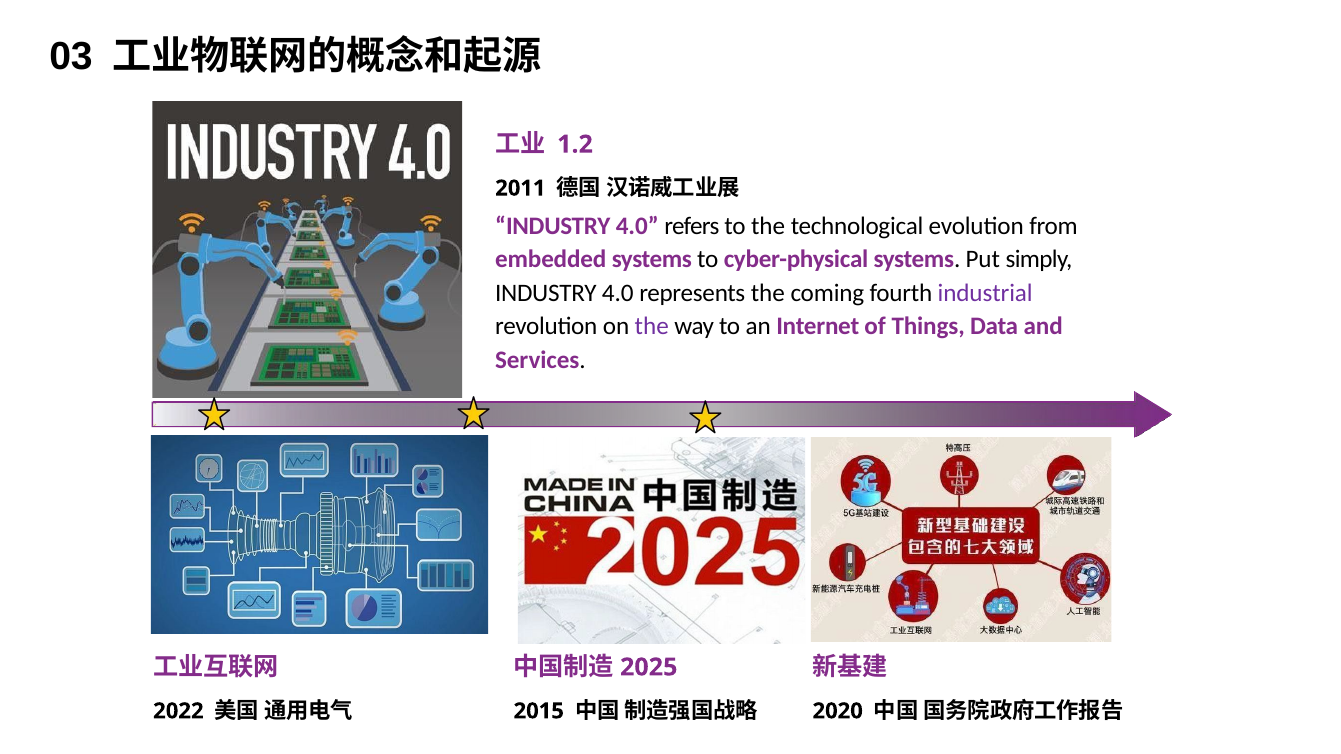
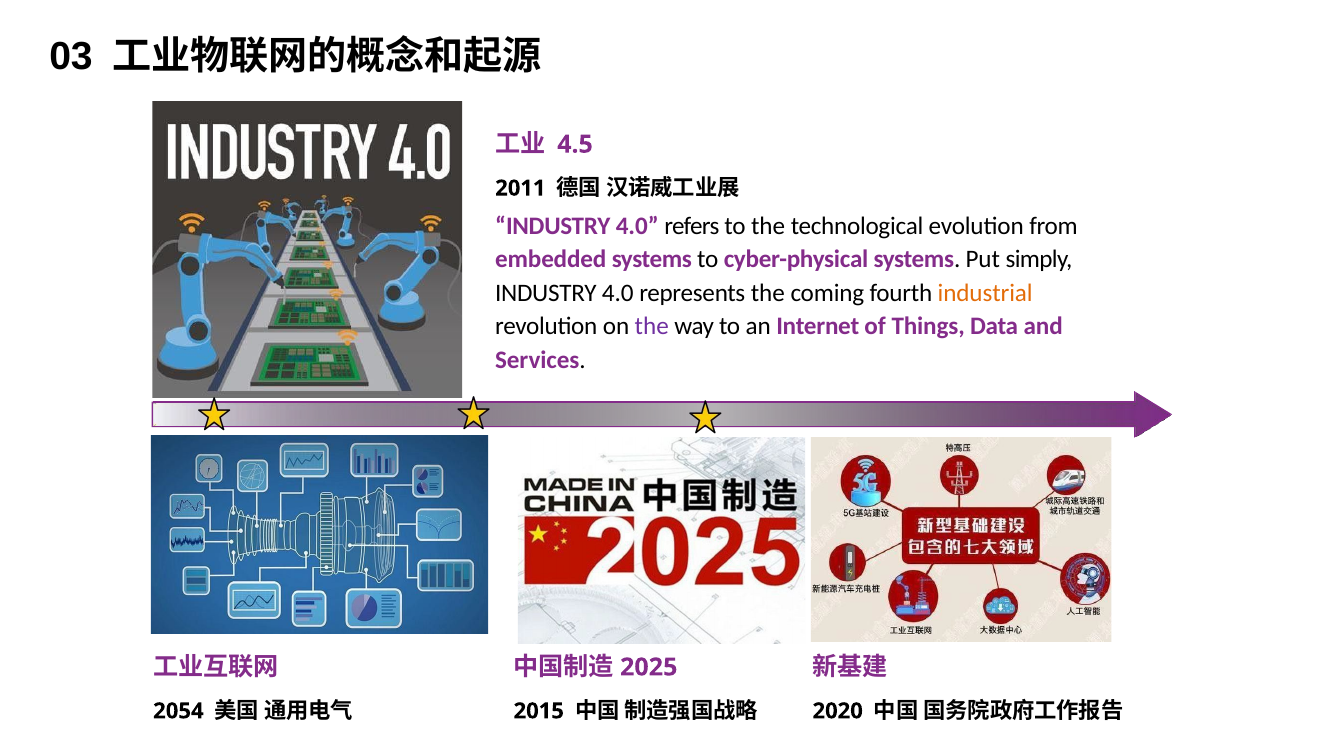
1.2: 1.2 -> 4.5
industrial colour: purple -> orange
2022: 2022 -> 2054
